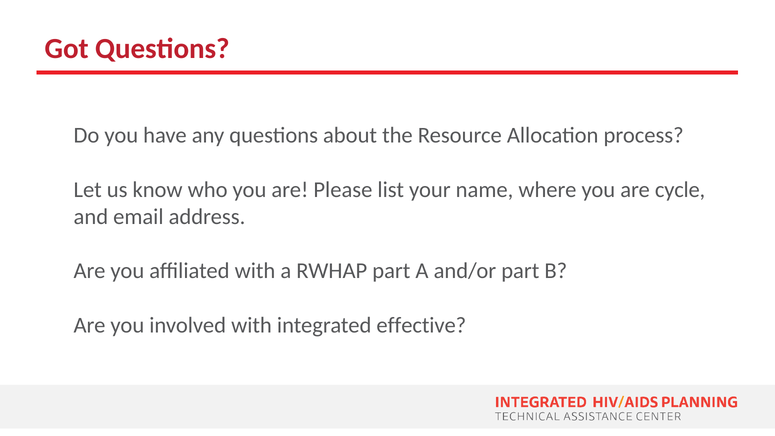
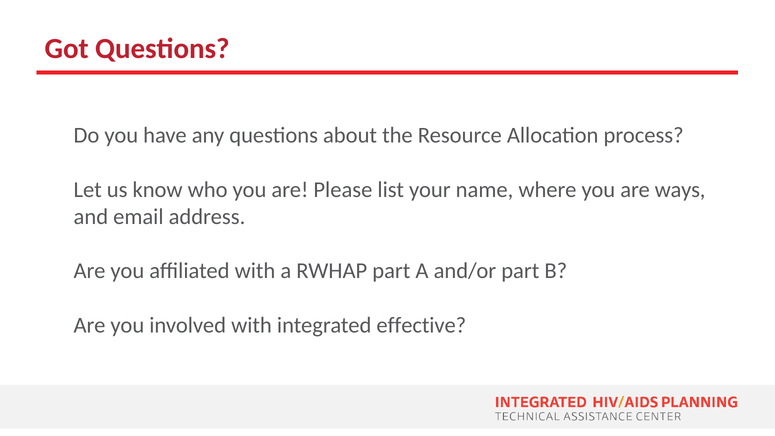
cycle: cycle -> ways
